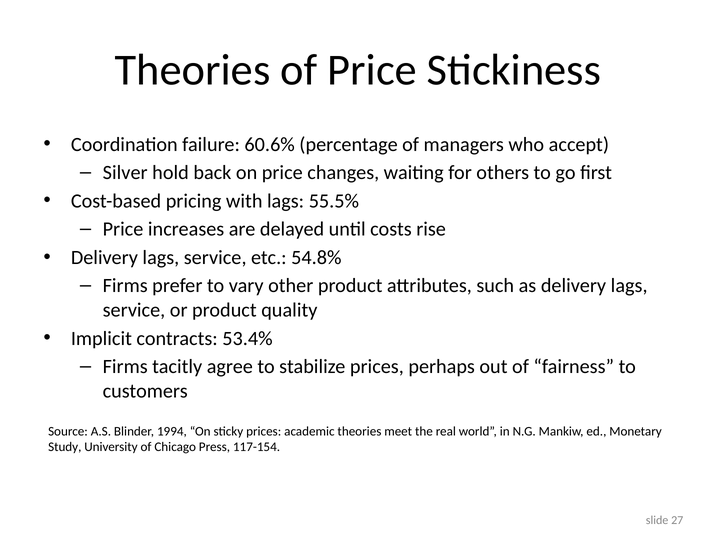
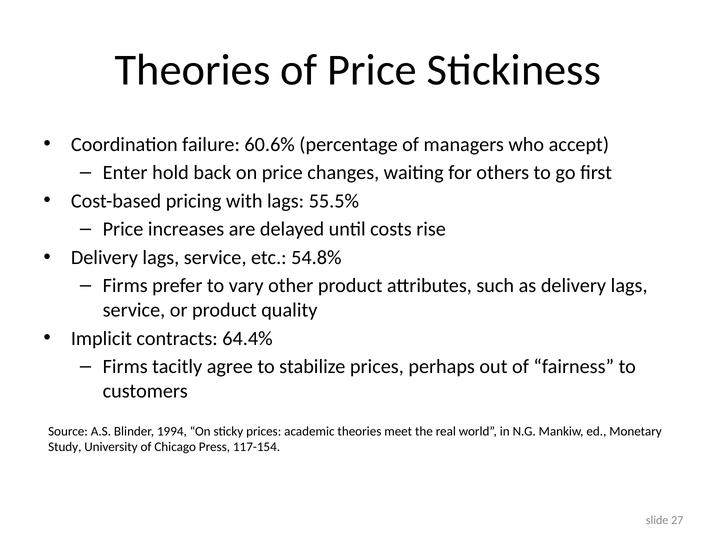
Silver: Silver -> Enter
53.4%: 53.4% -> 64.4%
